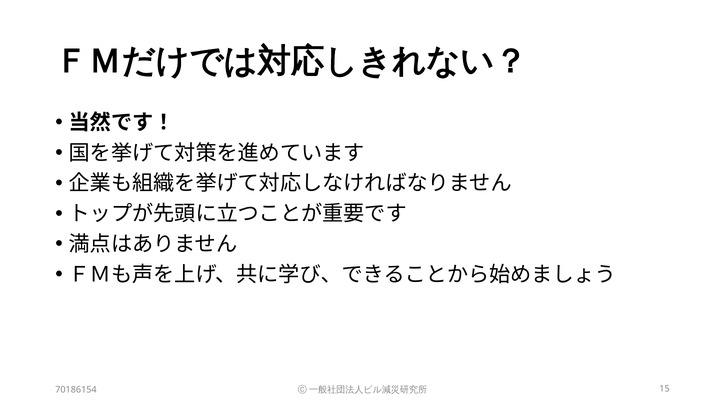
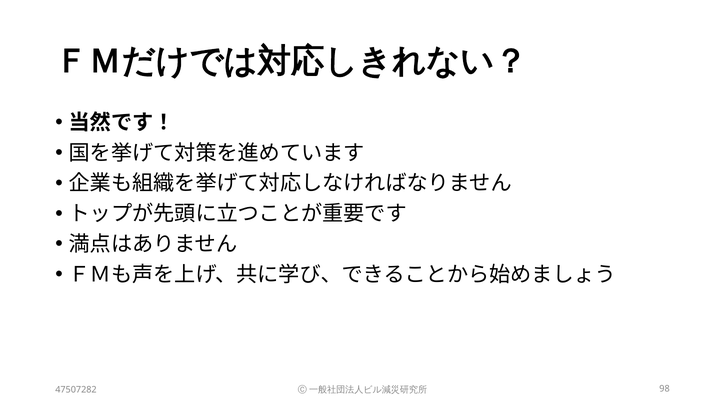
70186154: 70186154 -> 47507282
15: 15 -> 98
